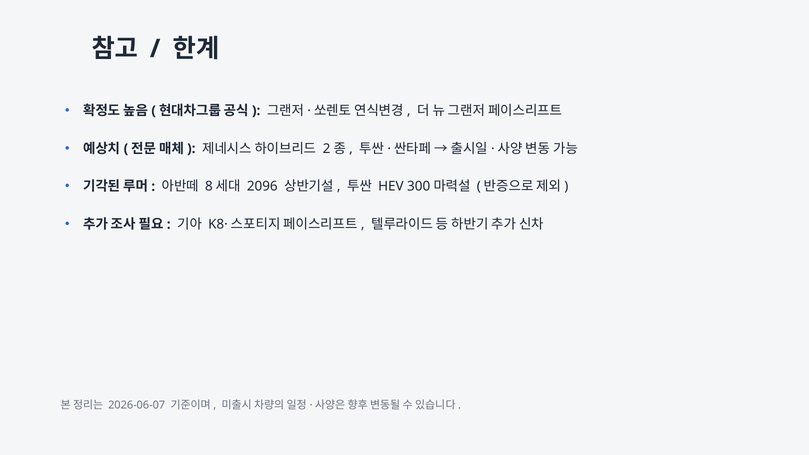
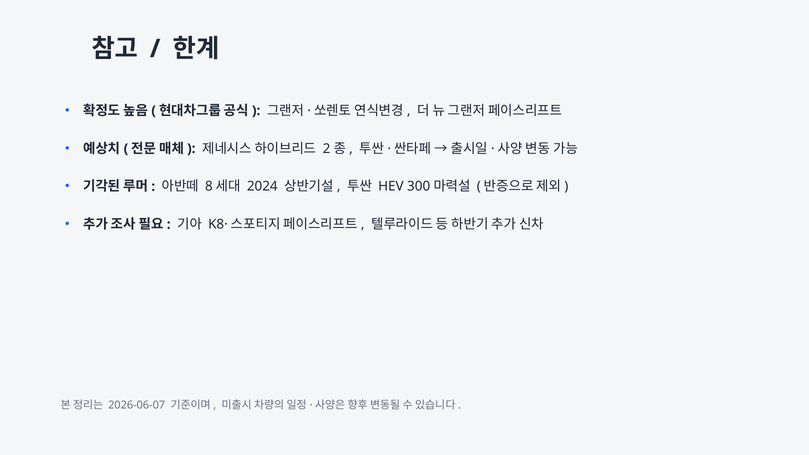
2096: 2096 -> 2024
